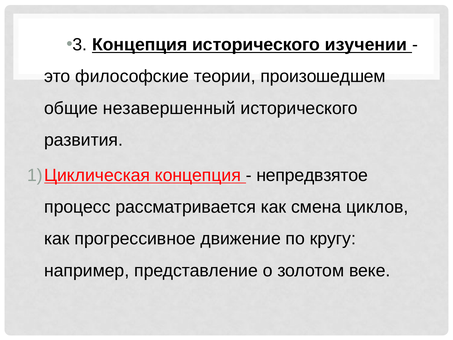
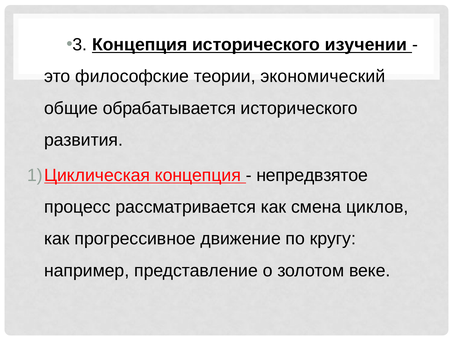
произошедшем: произошедшем -> экономический
незавершенный: незавершенный -> обрабатывается
